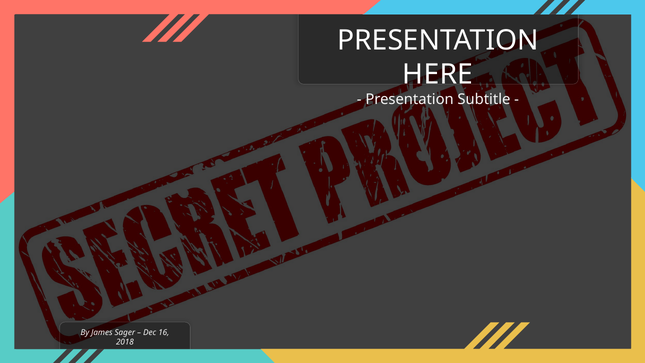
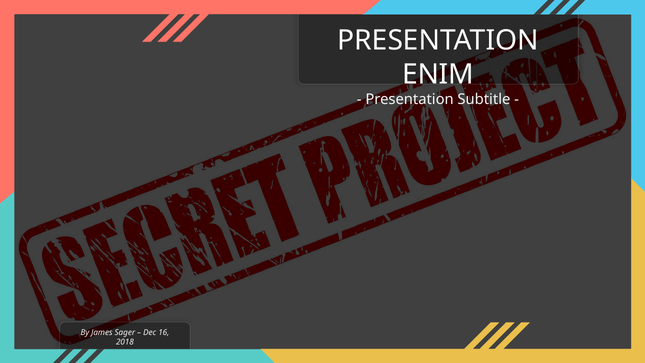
HERE: HERE -> ENIM
